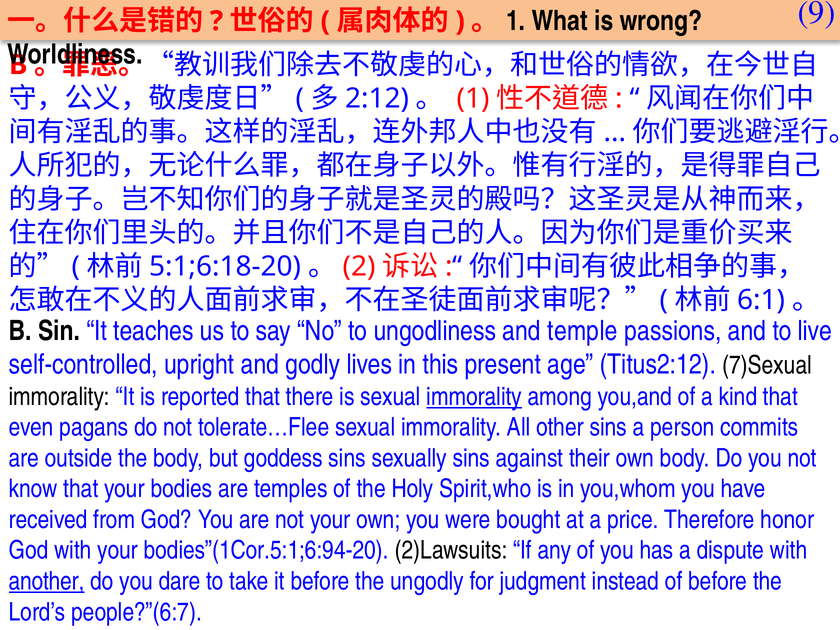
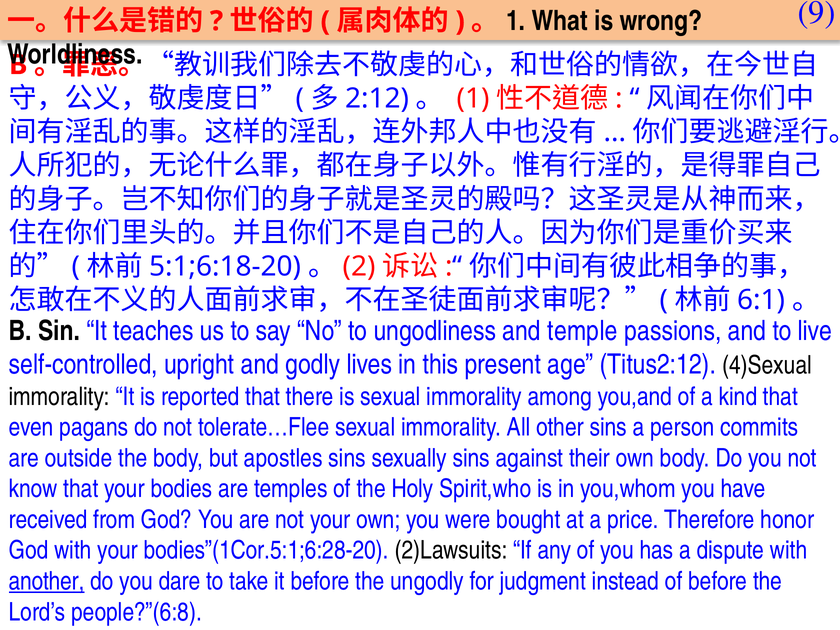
7)Sexual: 7)Sexual -> 4)Sexual
immorality at (474, 397) underline: present -> none
goddess: goddess -> apostles
bodies”(1Cor.5:1;6:94-20: bodies”(1Cor.5:1;6:94-20 -> bodies”(1Cor.5:1;6:28-20
people?”(6:7: people?”(6:7 -> people?”(6:8
